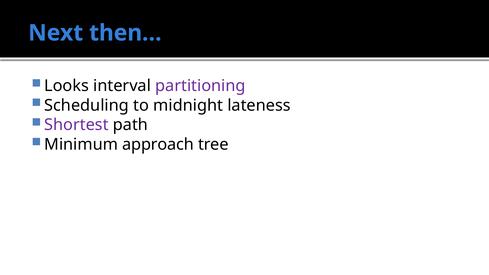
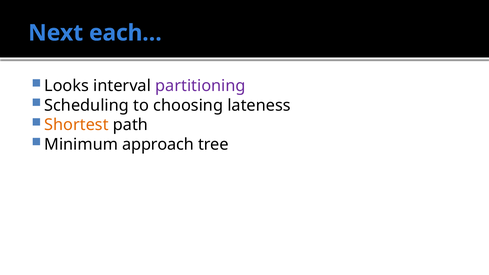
then…: then… -> each…
midnight: midnight -> choosing
Shortest colour: purple -> orange
